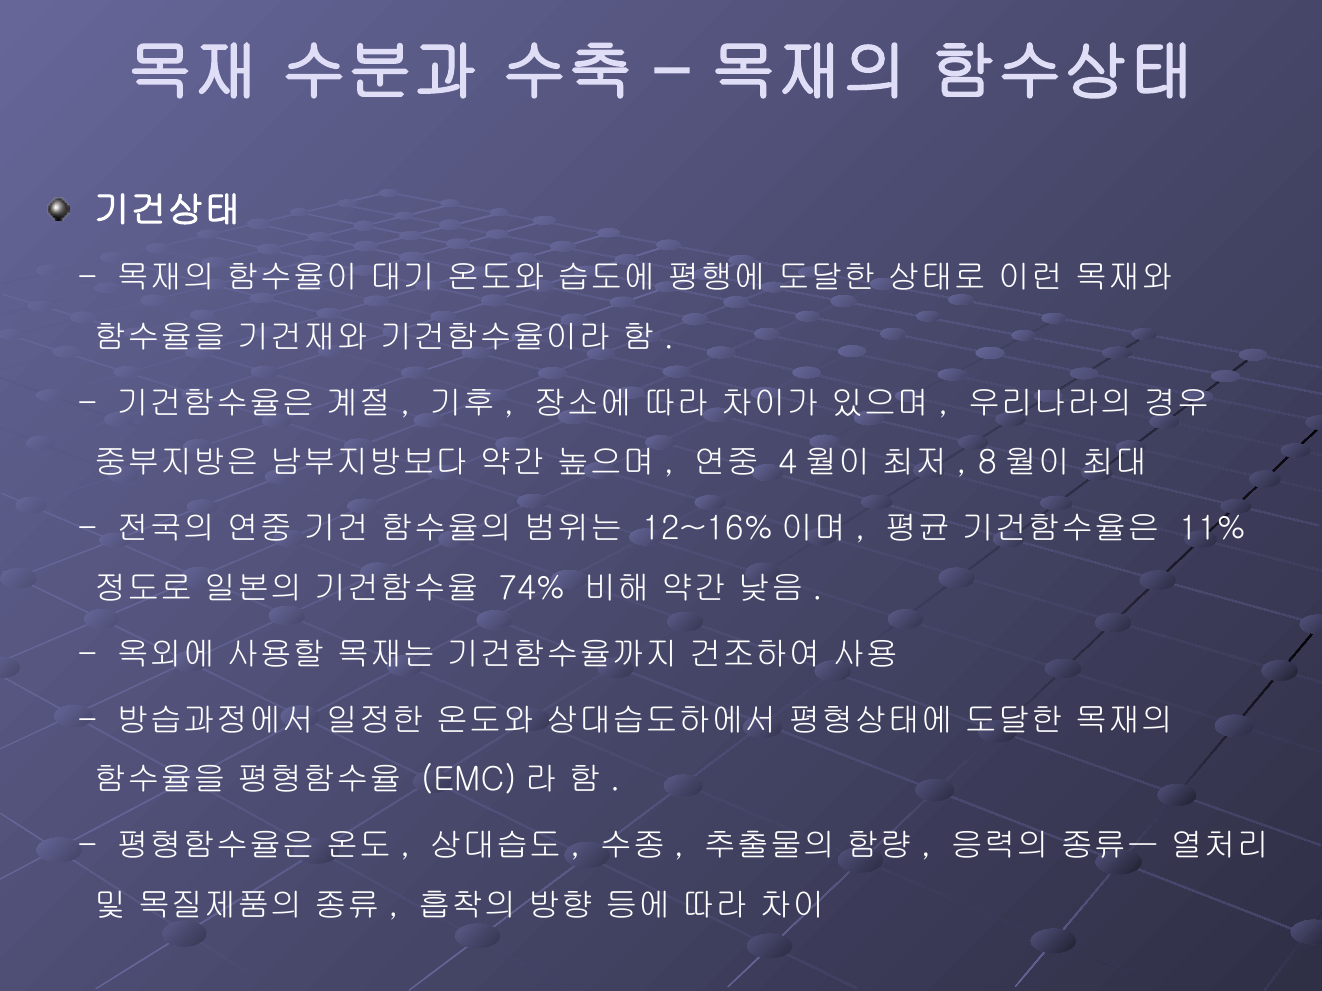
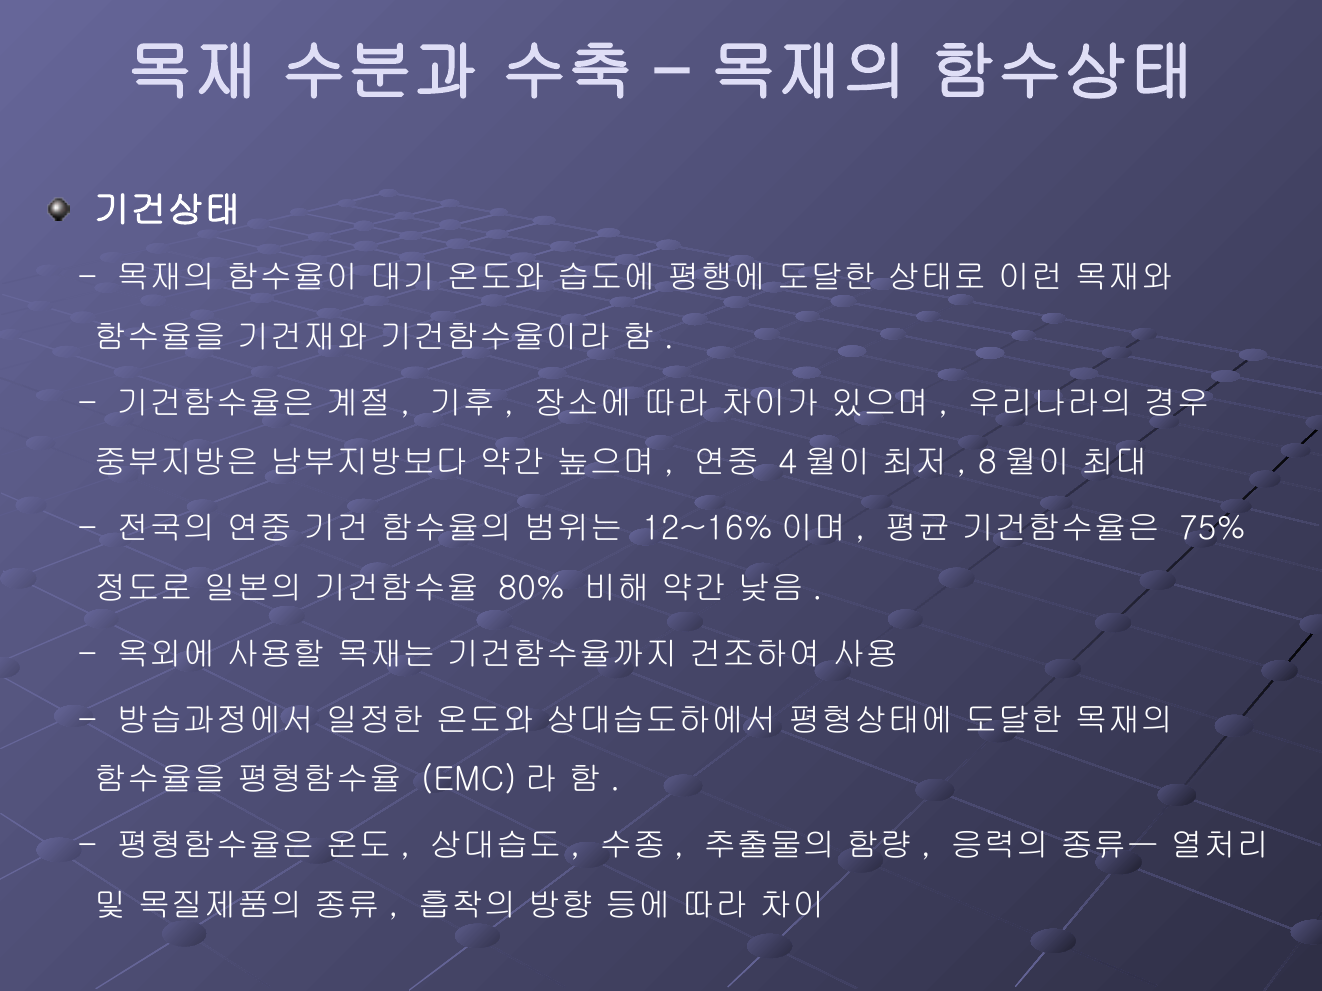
11%: 11% -> 75%
74%: 74% -> 80%
